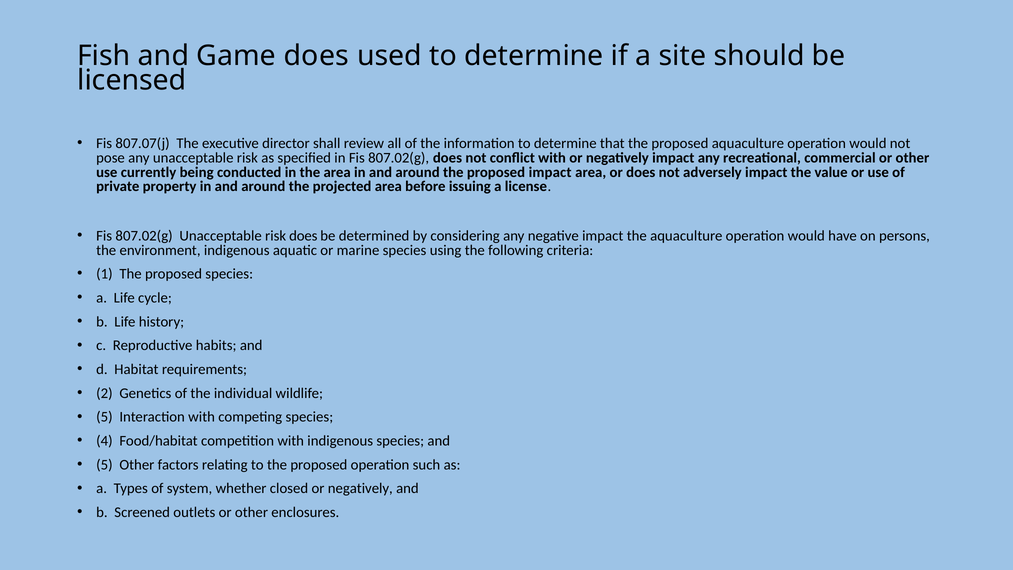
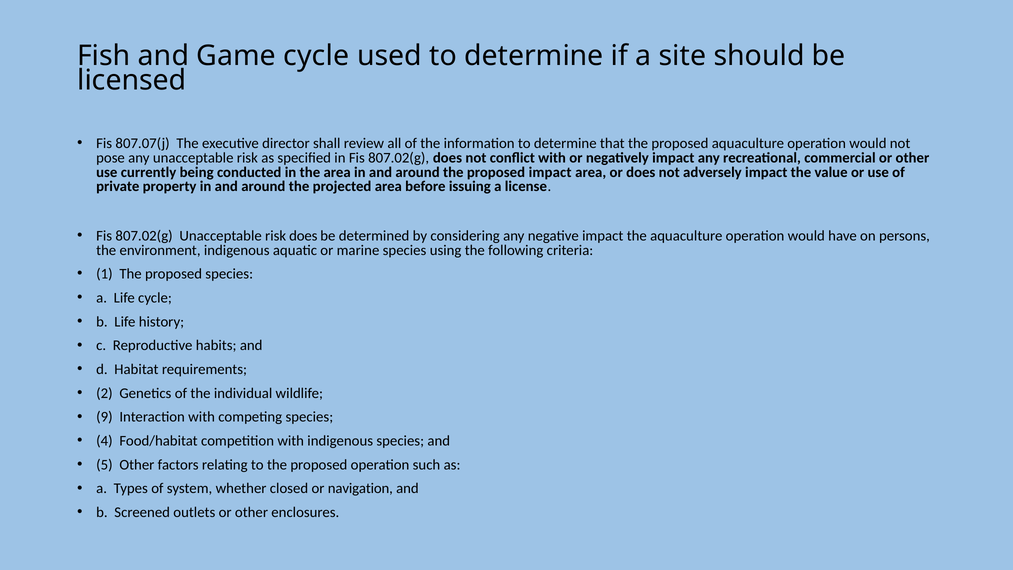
Game does: does -> cycle
5 at (104, 417): 5 -> 9
closed or negatively: negatively -> navigation
